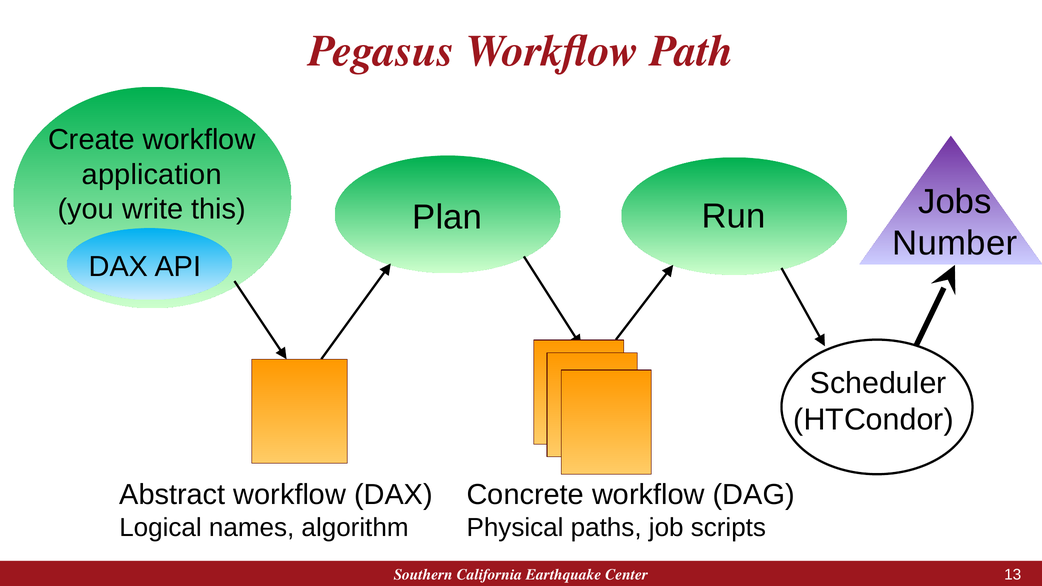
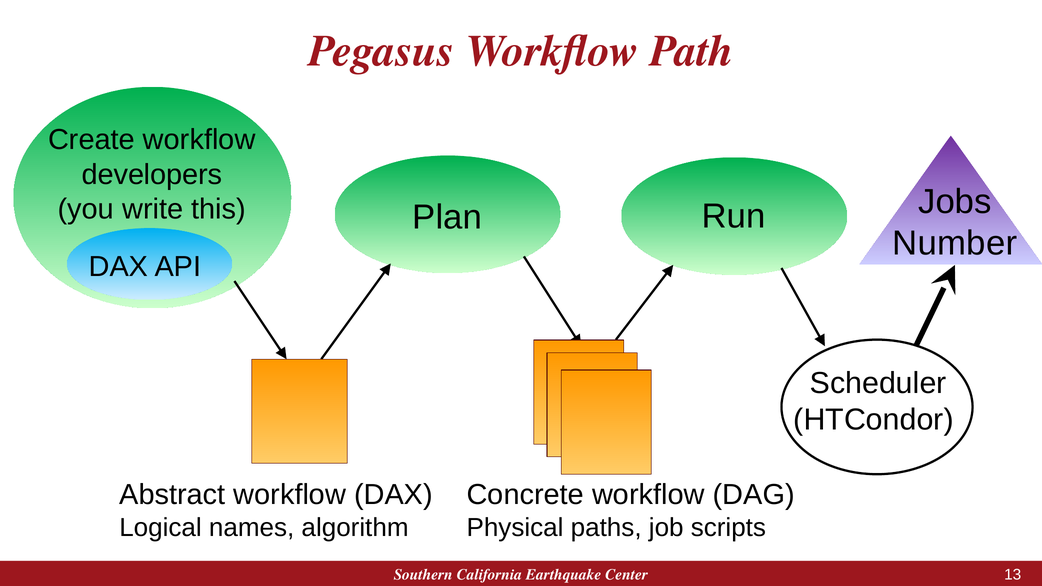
application: application -> developers
